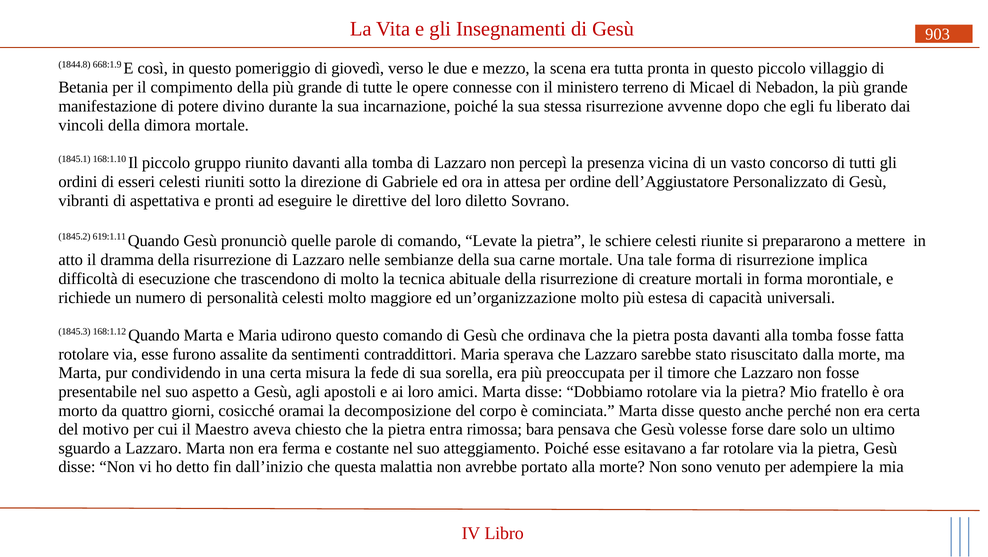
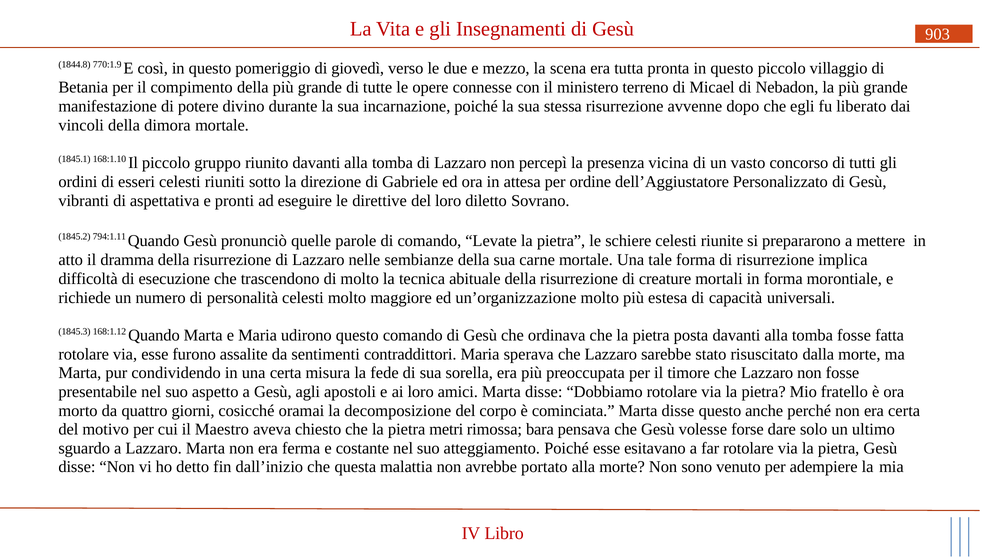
668:1.9: 668:1.9 -> 770:1.9
619:1.11: 619:1.11 -> 794:1.11
entra: entra -> metri
